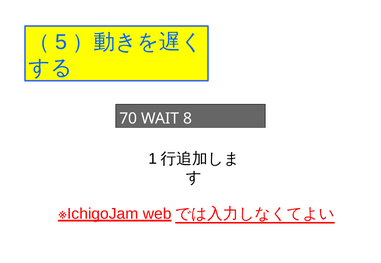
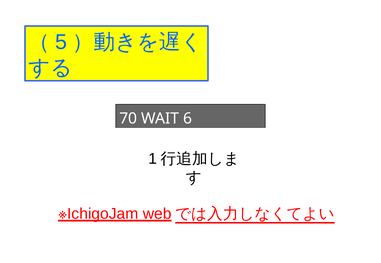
8: 8 -> 6
